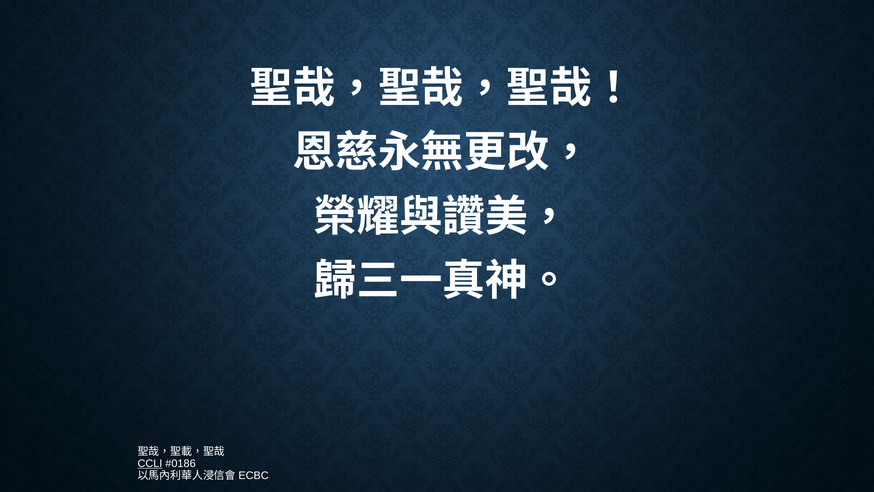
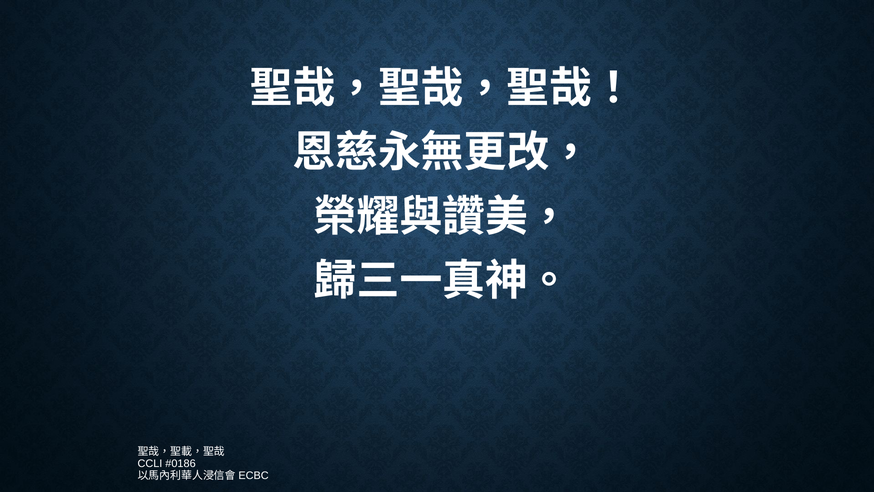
CCLI underline: present -> none
